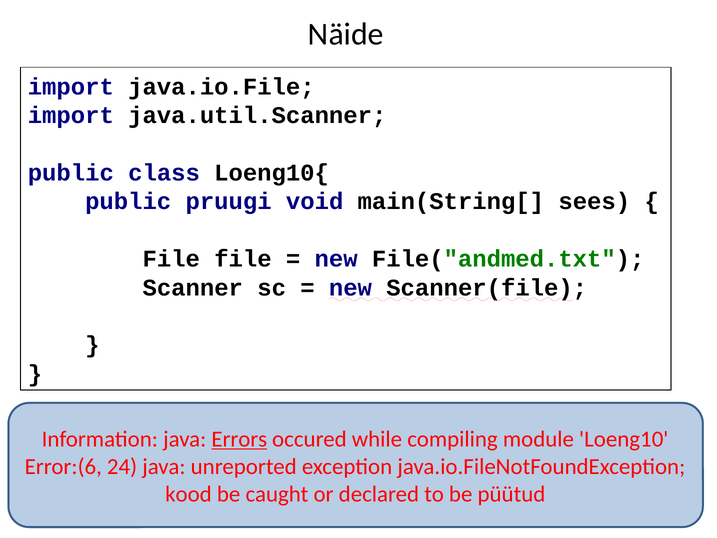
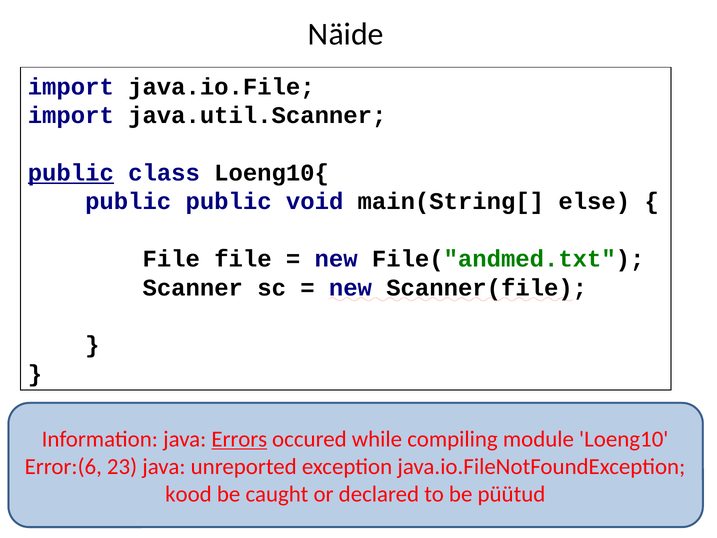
public at (71, 173) underline: none -> present
public pruugi: pruugi -> public
sees: sees -> else
24: 24 -> 23
